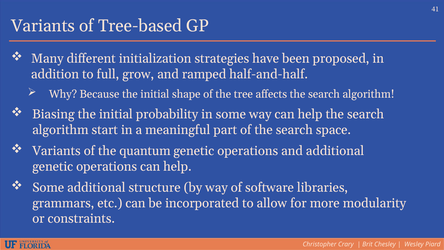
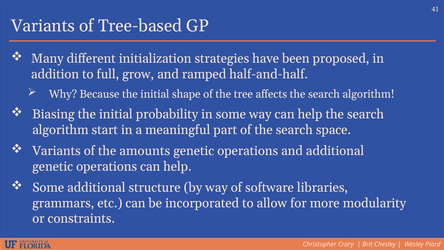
quantum: quantum -> amounts
